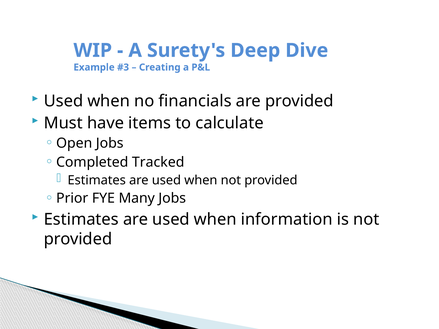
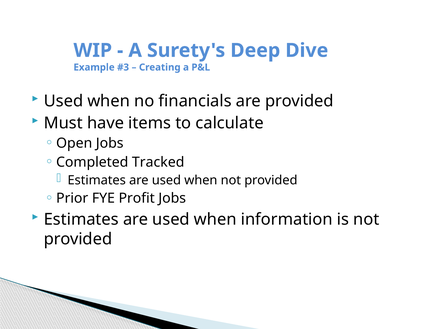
Many: Many -> Profit
